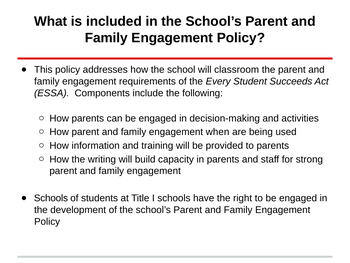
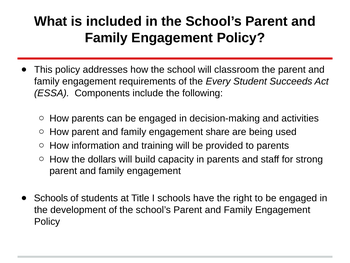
when: when -> share
writing: writing -> dollars
